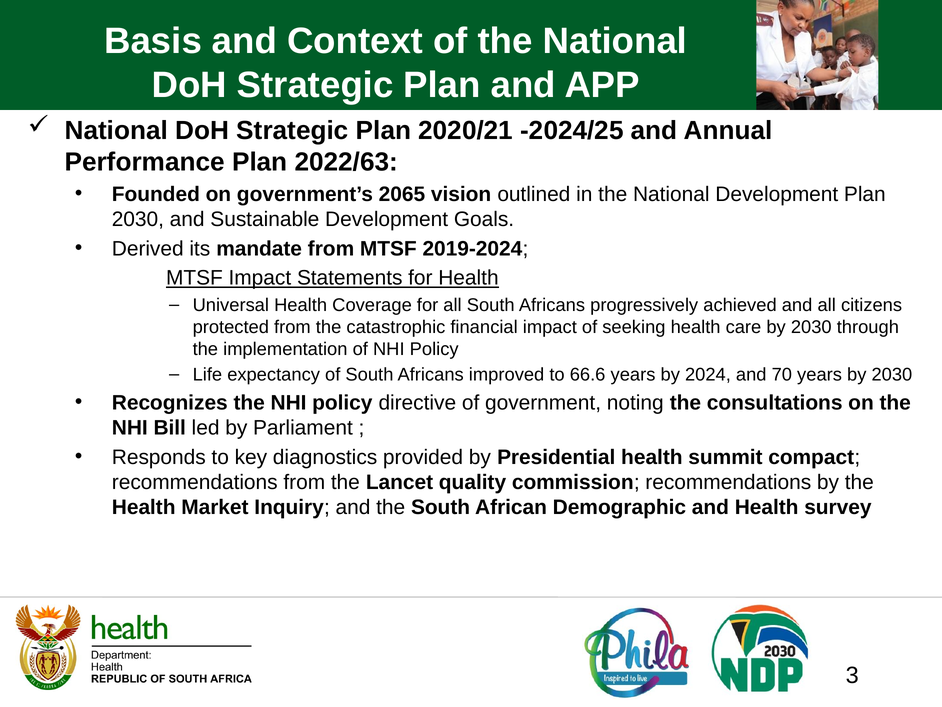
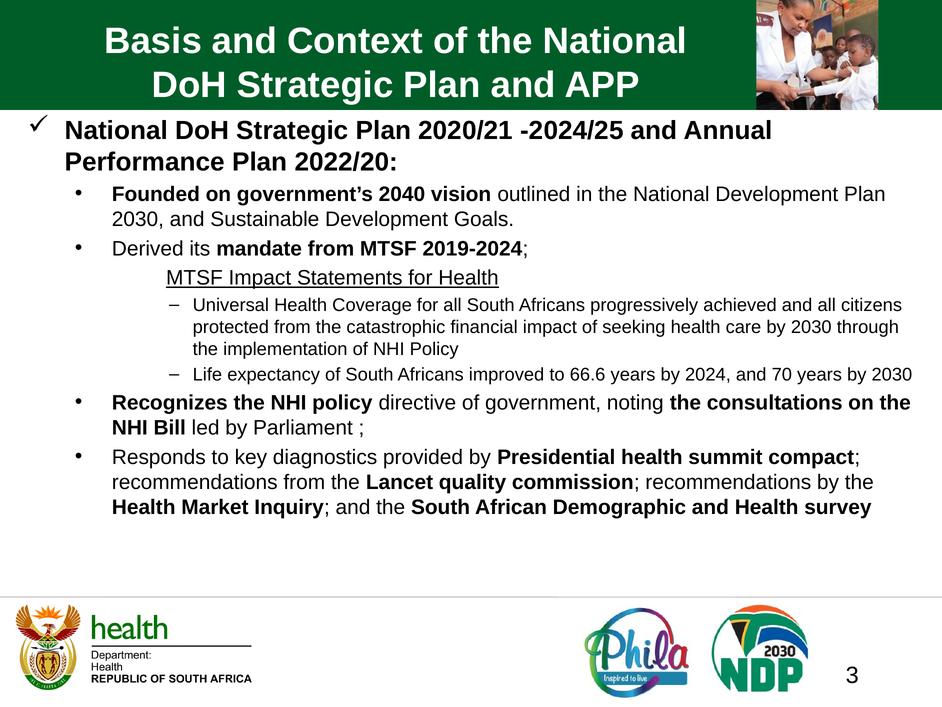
2022/63: 2022/63 -> 2022/20
2065: 2065 -> 2040
